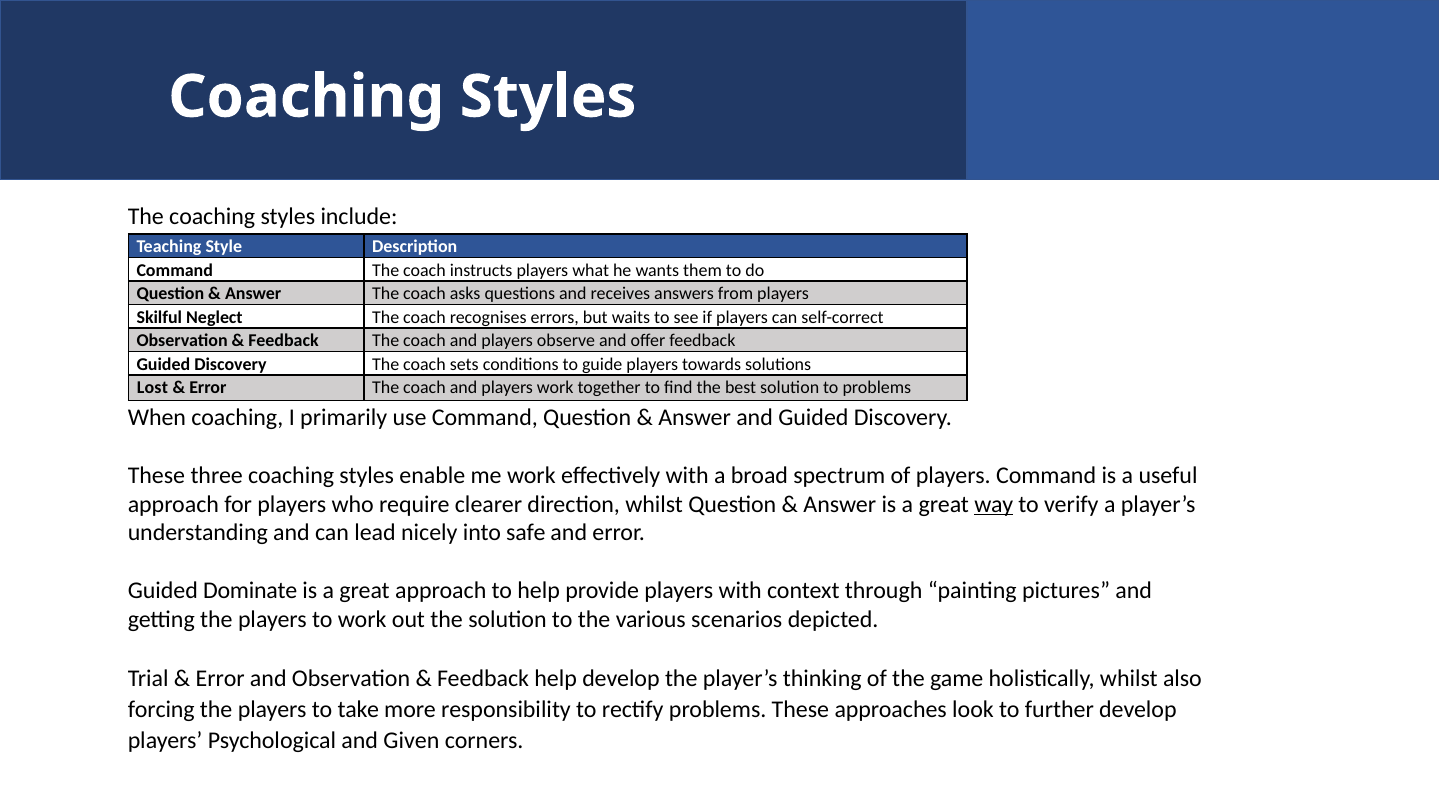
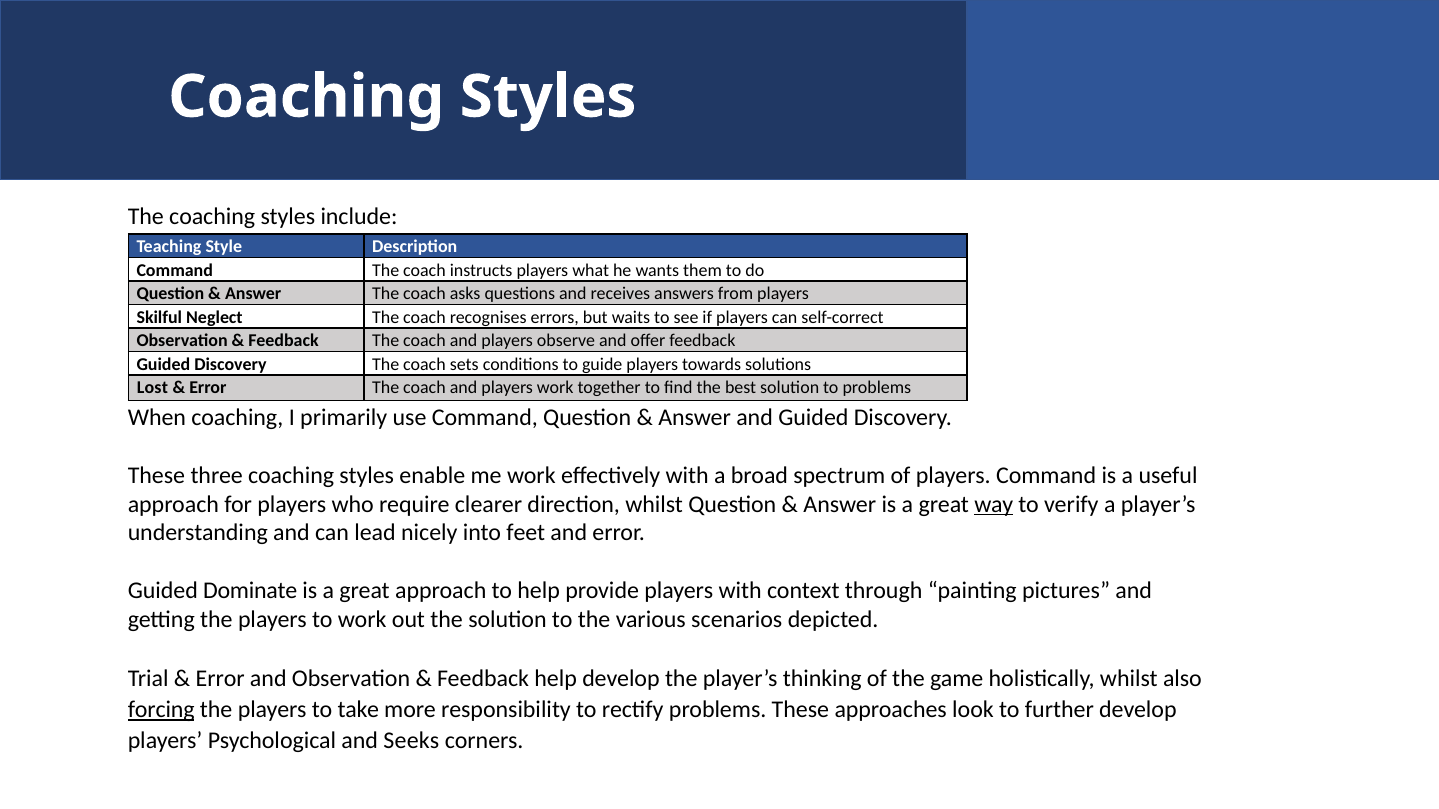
safe: safe -> feet
forcing underline: none -> present
Given: Given -> Seeks
